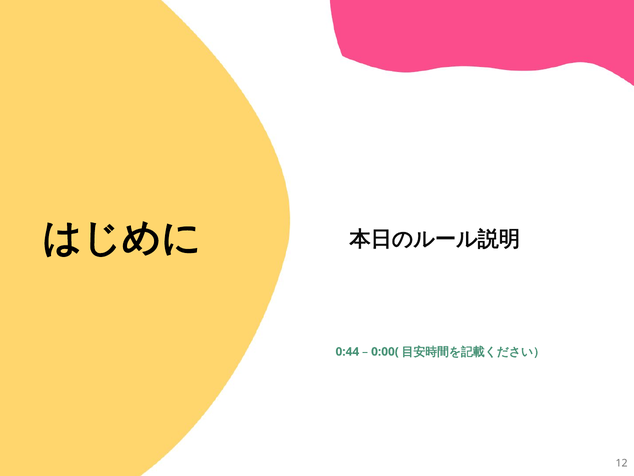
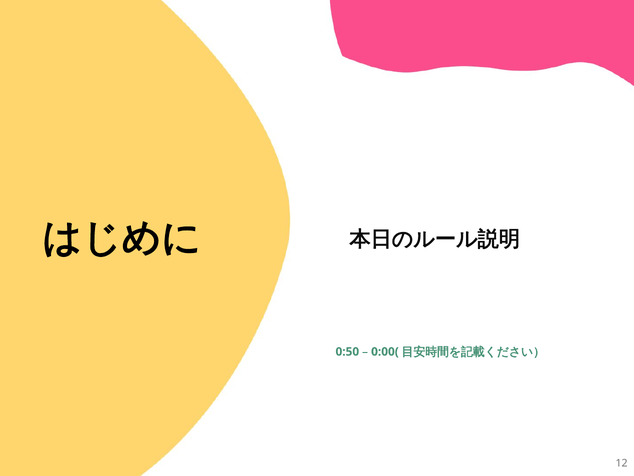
0:44: 0:44 -> 0:50
